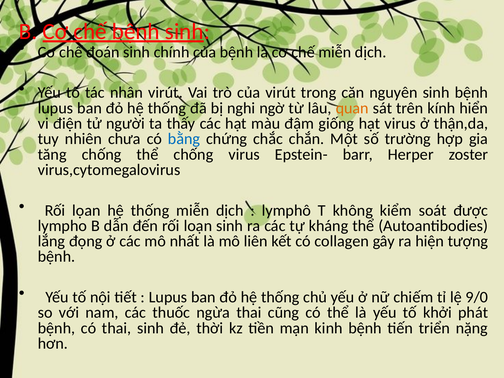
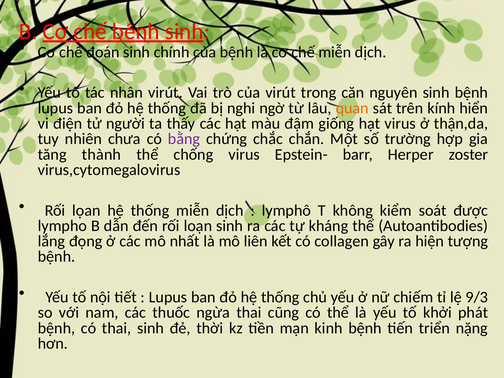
bằng colour: blue -> purple
tăng chống: chống -> thành
9/0: 9/0 -> 9/3
